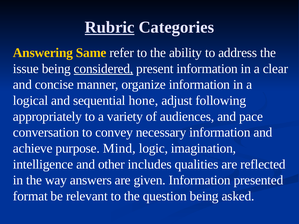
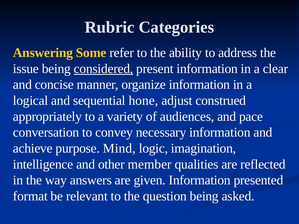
Rubric underline: present -> none
Same: Same -> Some
following: following -> construed
includes: includes -> member
